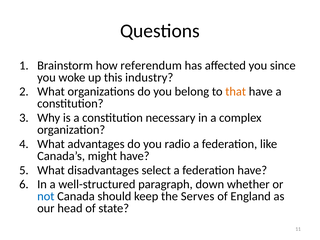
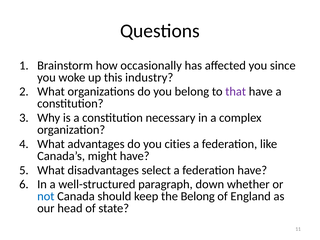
referendum: referendum -> occasionally
that colour: orange -> purple
radio: radio -> cities
the Serves: Serves -> Belong
